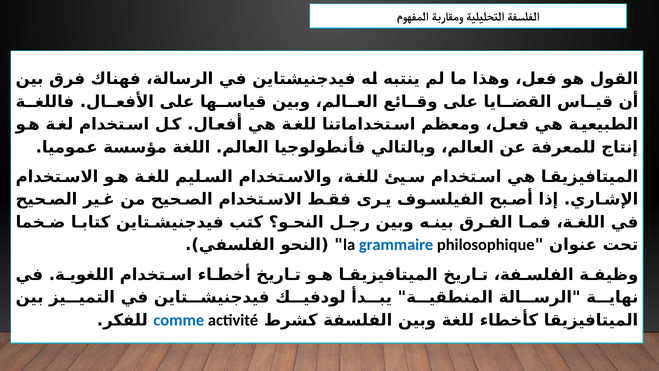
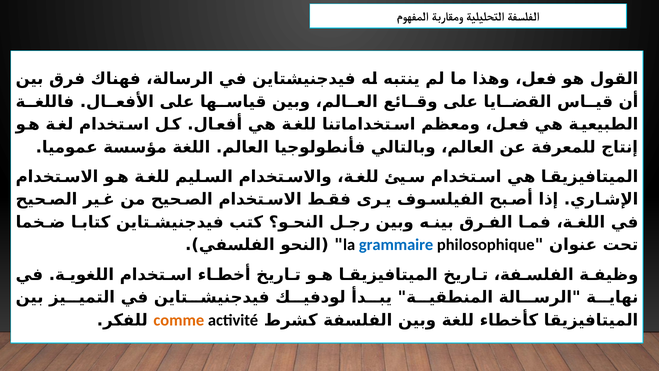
comme colour: blue -> orange
